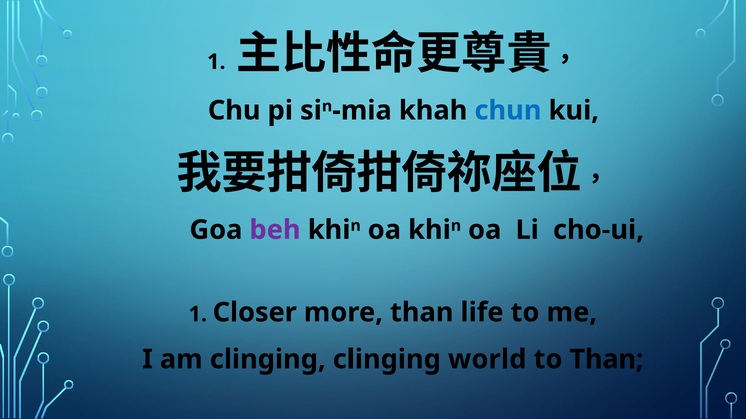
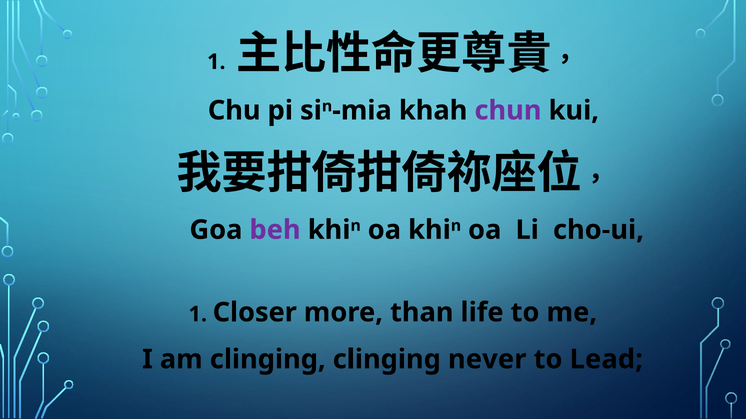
chun colour: blue -> purple
world: world -> never
to Than: Than -> Lead
